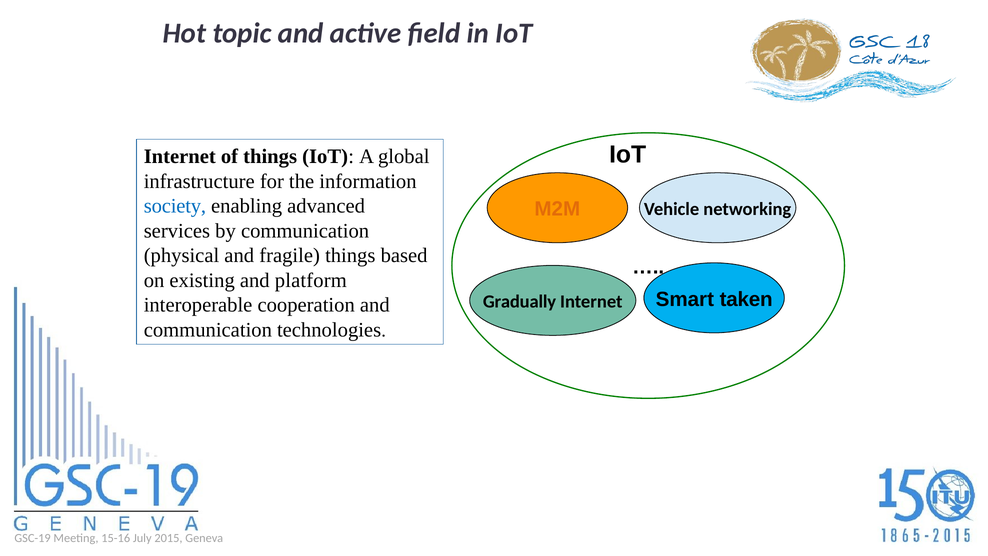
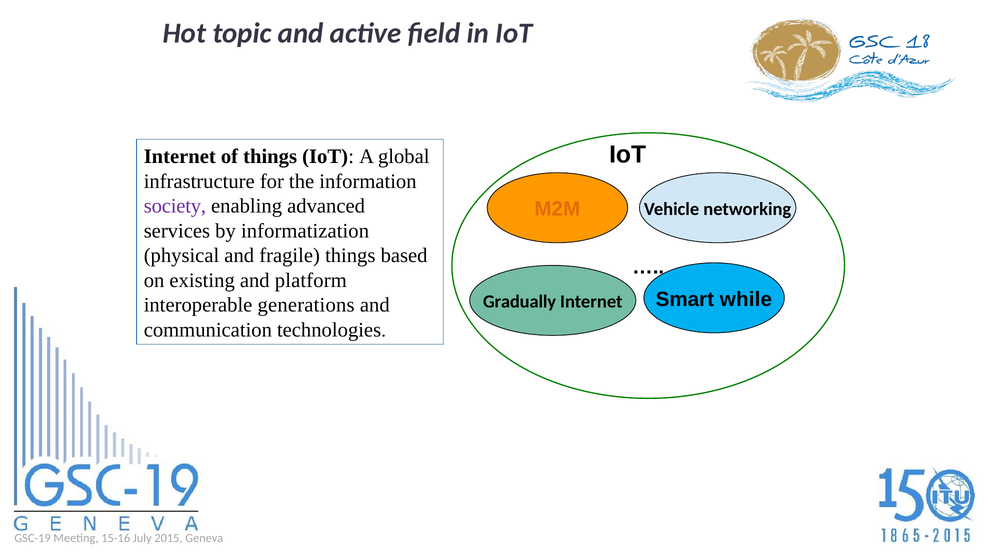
society colour: blue -> purple
by communication: communication -> informatization
taken: taken -> while
cooperation: cooperation -> generations
